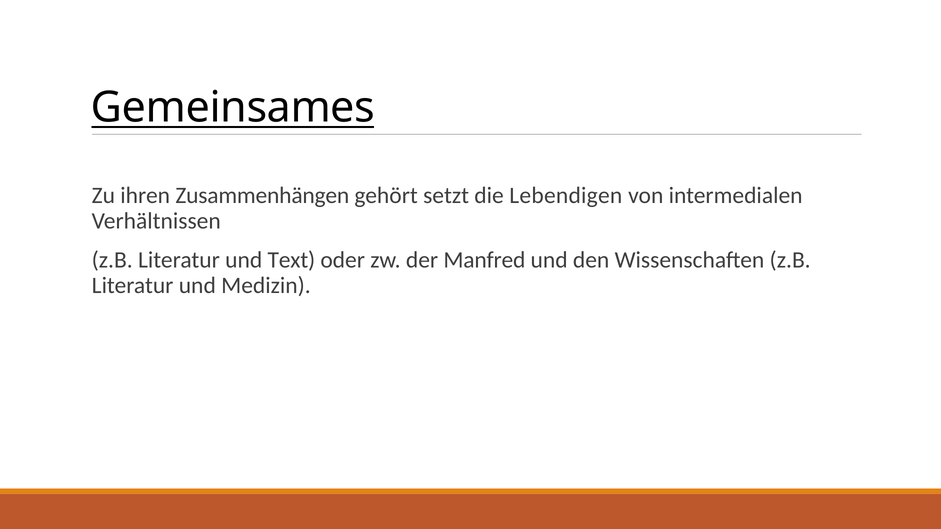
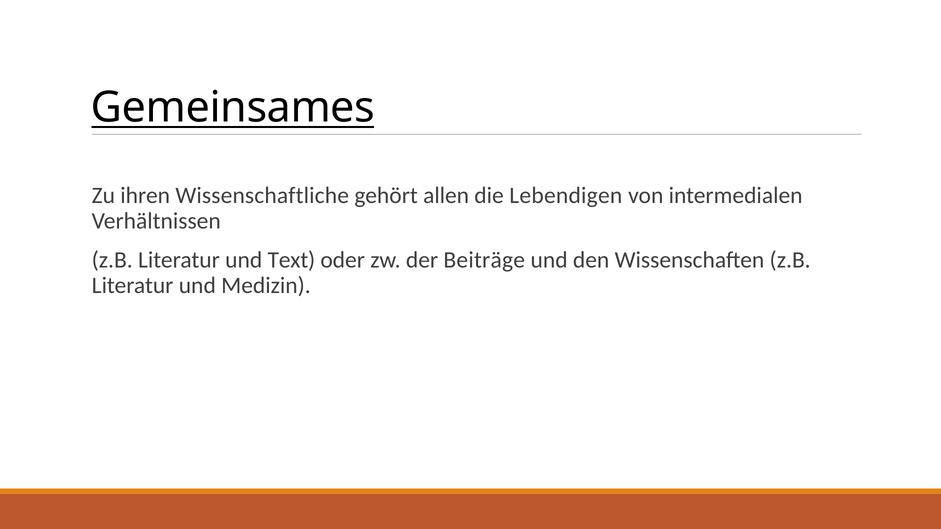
Zusammenhängen: Zusammenhängen -> Wissenschaftliche
setzt: setzt -> allen
Manfred: Manfred -> Beiträge
